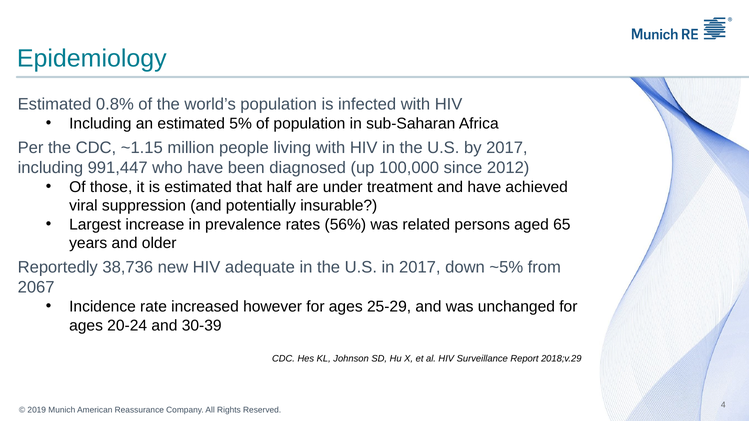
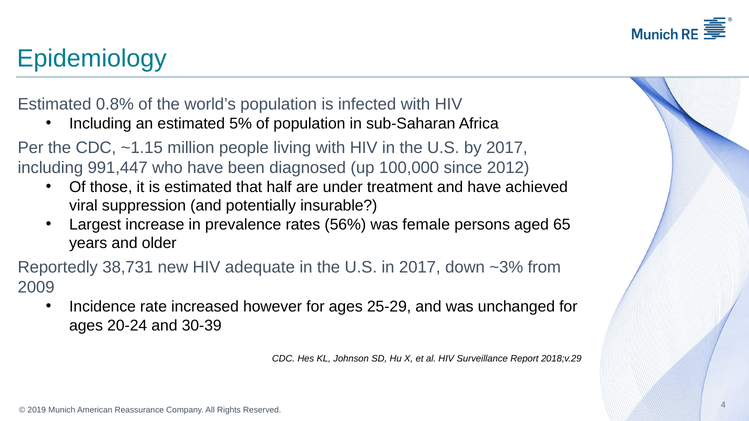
related: related -> female
38,736: 38,736 -> 38,731
~5%: ~5% -> ~3%
2067: 2067 -> 2009
